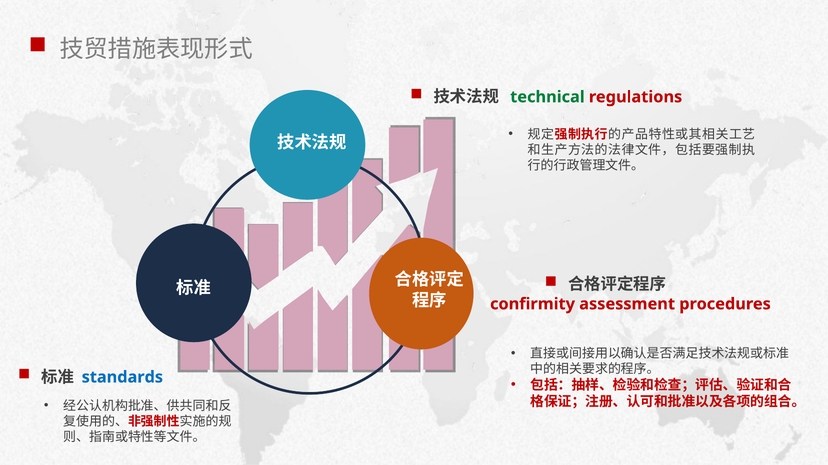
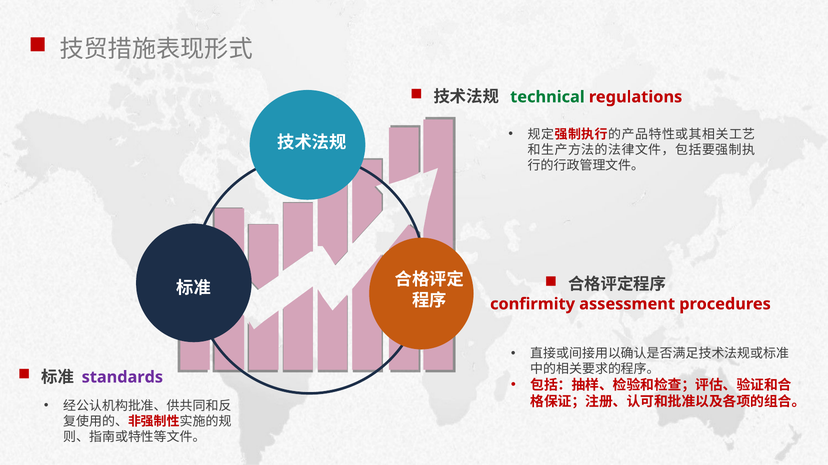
standards colour: blue -> purple
